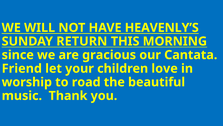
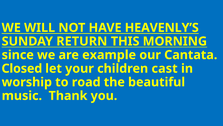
gracious: gracious -> example
Friend: Friend -> Closed
love: love -> cast
